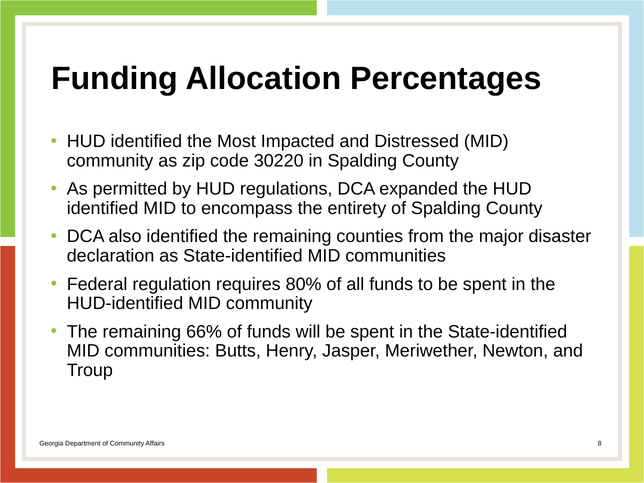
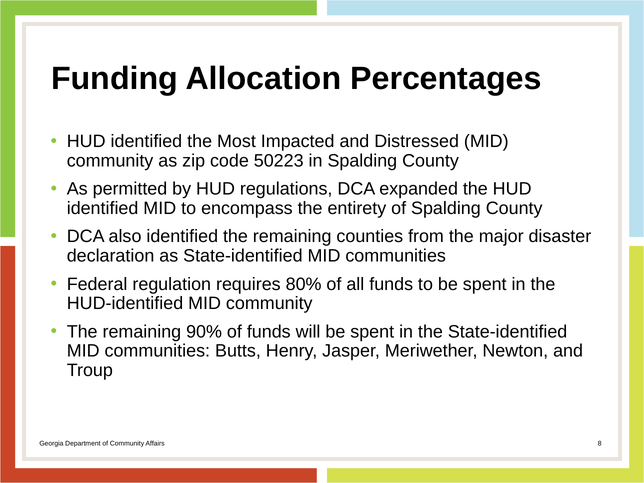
30220: 30220 -> 50223
66%: 66% -> 90%
